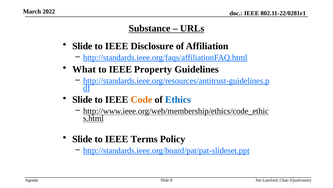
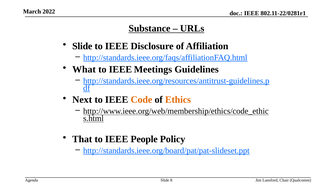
Property: Property -> Meetings
Slide at (82, 99): Slide -> Next
Ethics colour: blue -> orange
Slide at (82, 139): Slide -> That
Terms: Terms -> People
